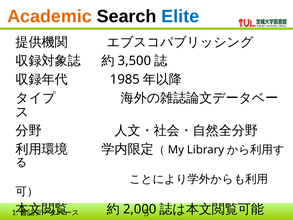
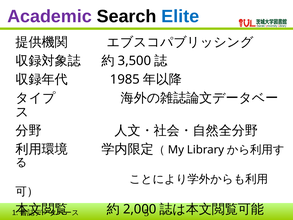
Academic colour: orange -> purple
